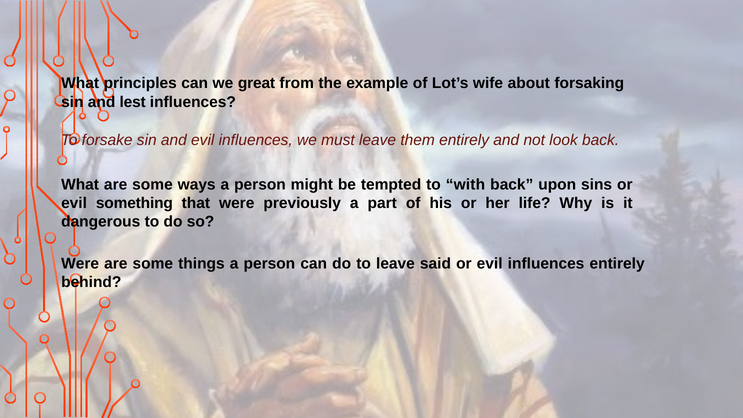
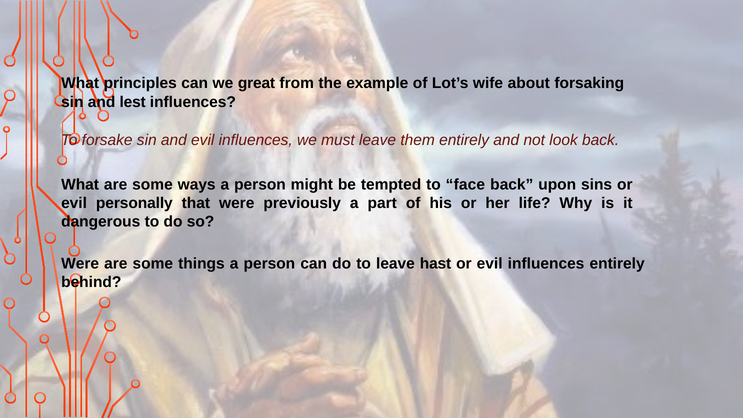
with: with -> face
something: something -> personally
said: said -> hast
